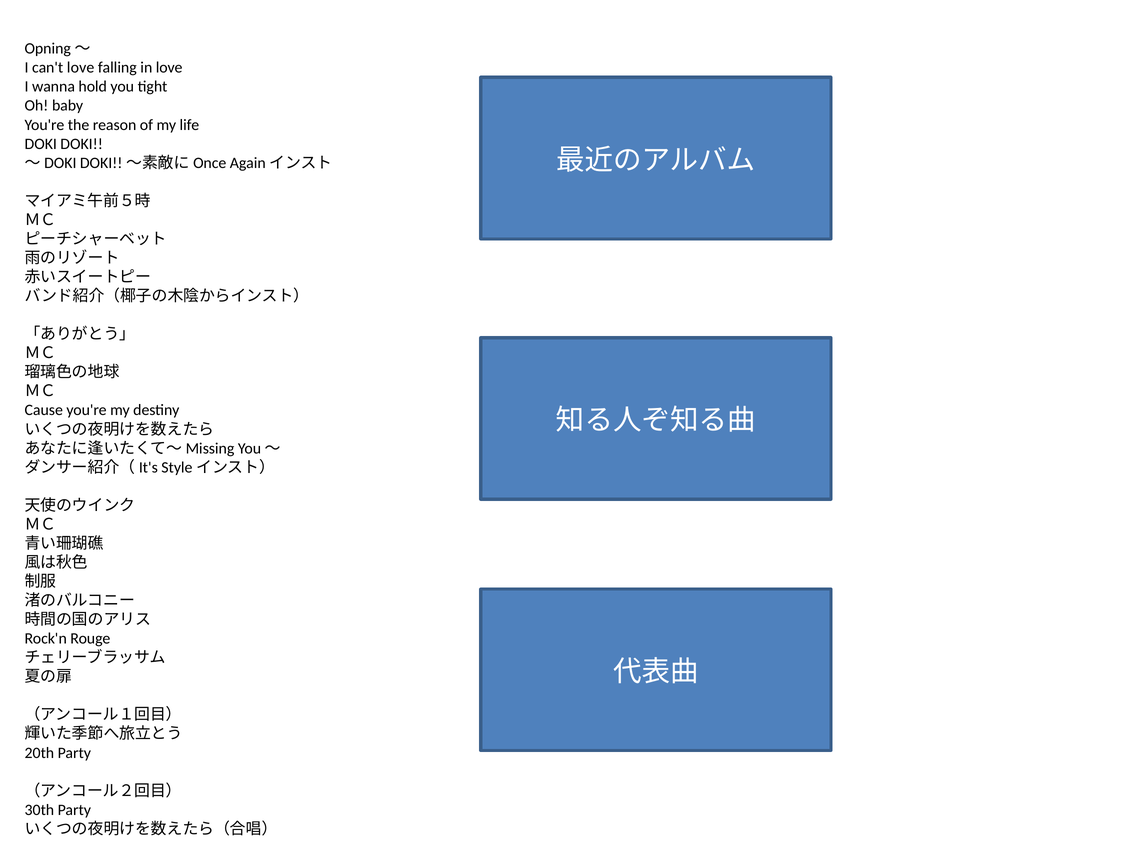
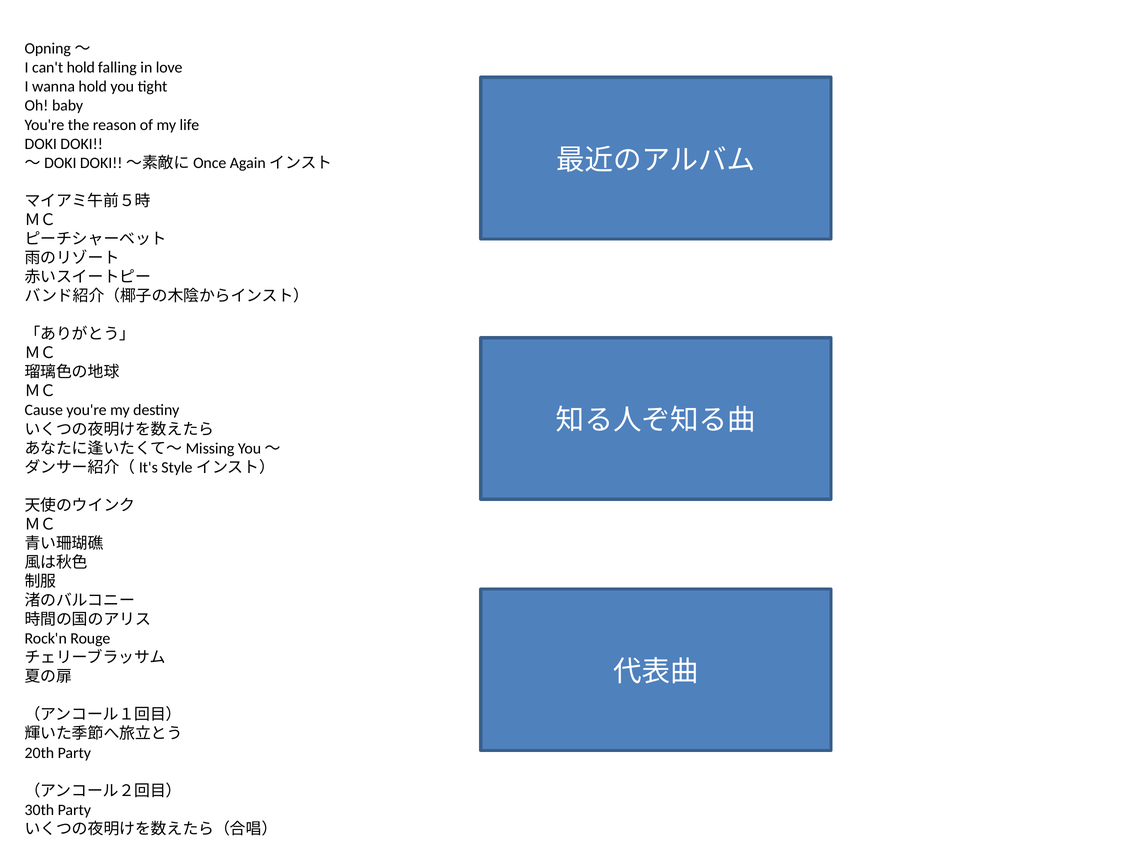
can't love: love -> hold
